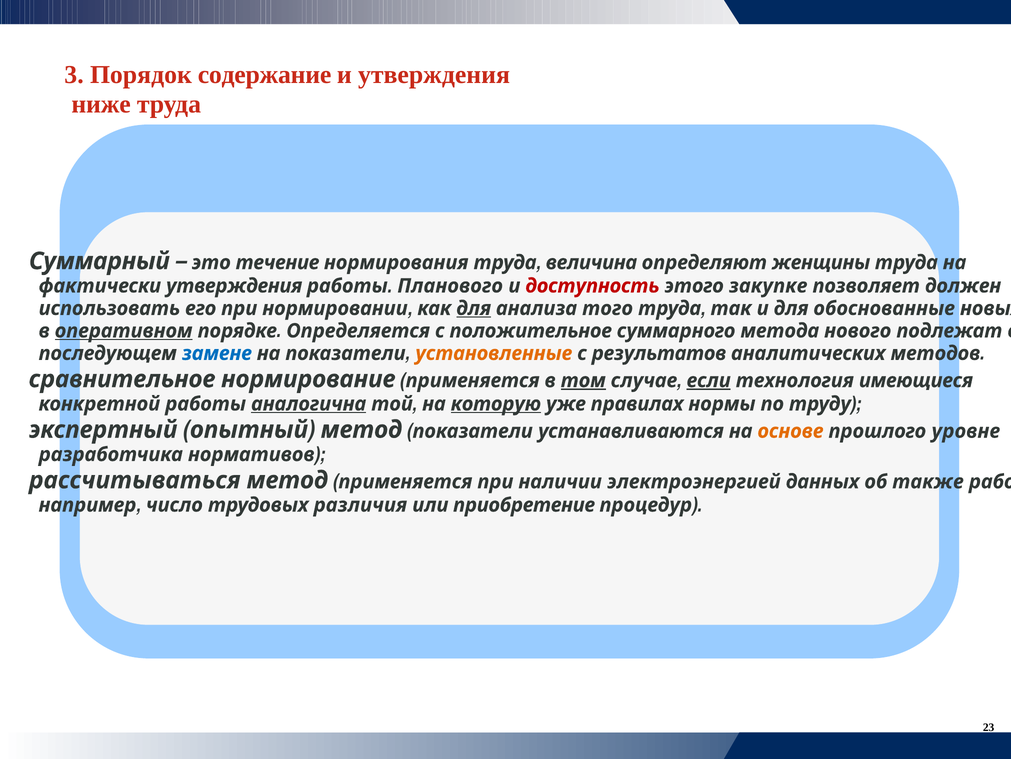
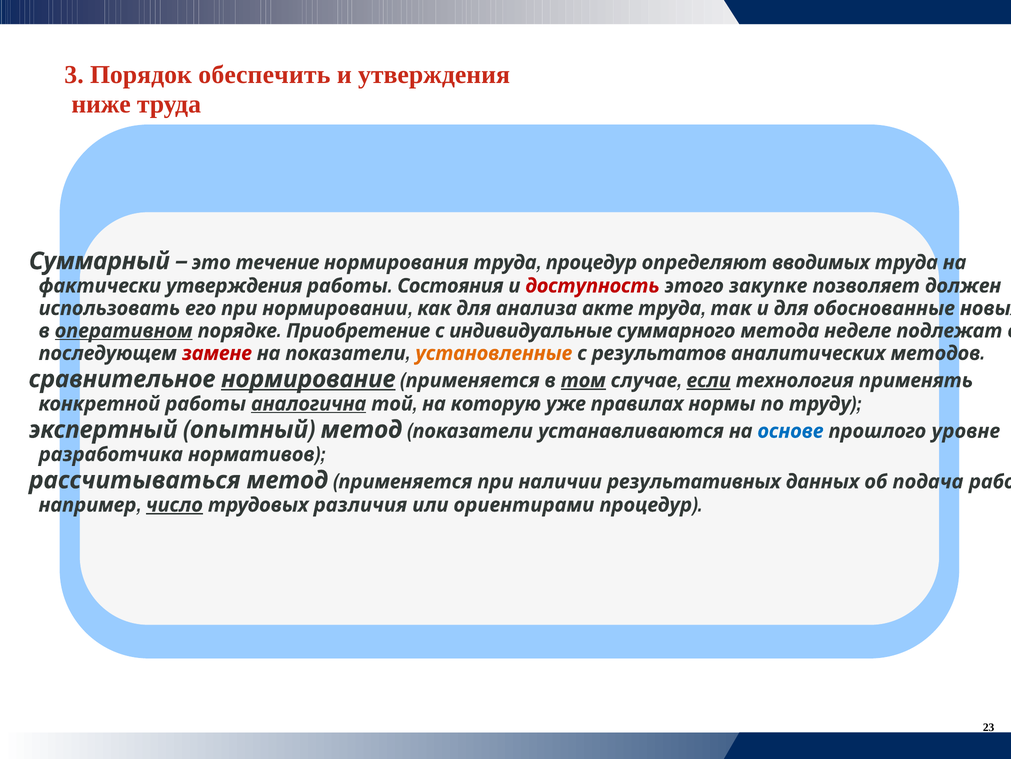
содержание: содержание -> обеспечить
труда величина: величина -> процедур
женщины: женщины -> вводимых
Планового: Планового -> Состояния
для at (474, 308) underline: present -> none
того: того -> акте
Определяется: Определяется -> Приобретение
положительное: положительное -> индивидуальные
нового: нового -> неделе
замене colour: blue -> red
нормирование underline: none -> present
имеющиеся: имеющиеся -> применять
которую underline: present -> none
основе colour: orange -> blue
электроэнергией: электроэнергией -> результативных
также: также -> подача
число underline: none -> present
приобретение: приобретение -> ориентирами
